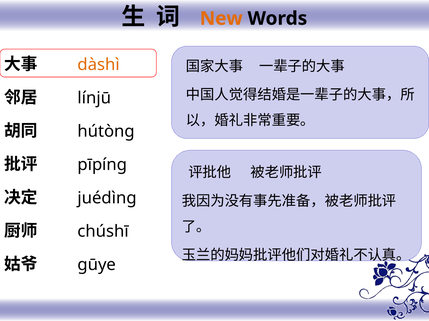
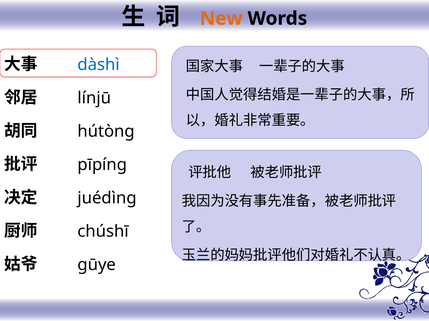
dàshì colour: orange -> blue
